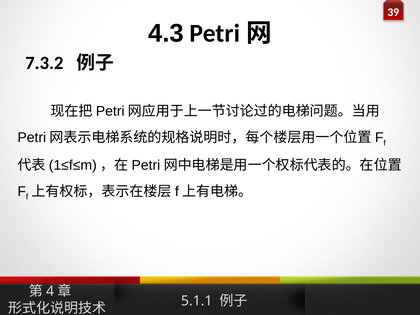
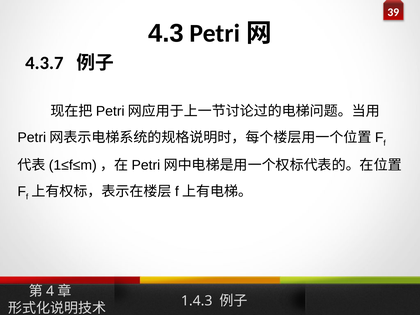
7.3.2: 7.3.2 -> 4.3.7
5.1.1: 5.1.1 -> 1.4.3
